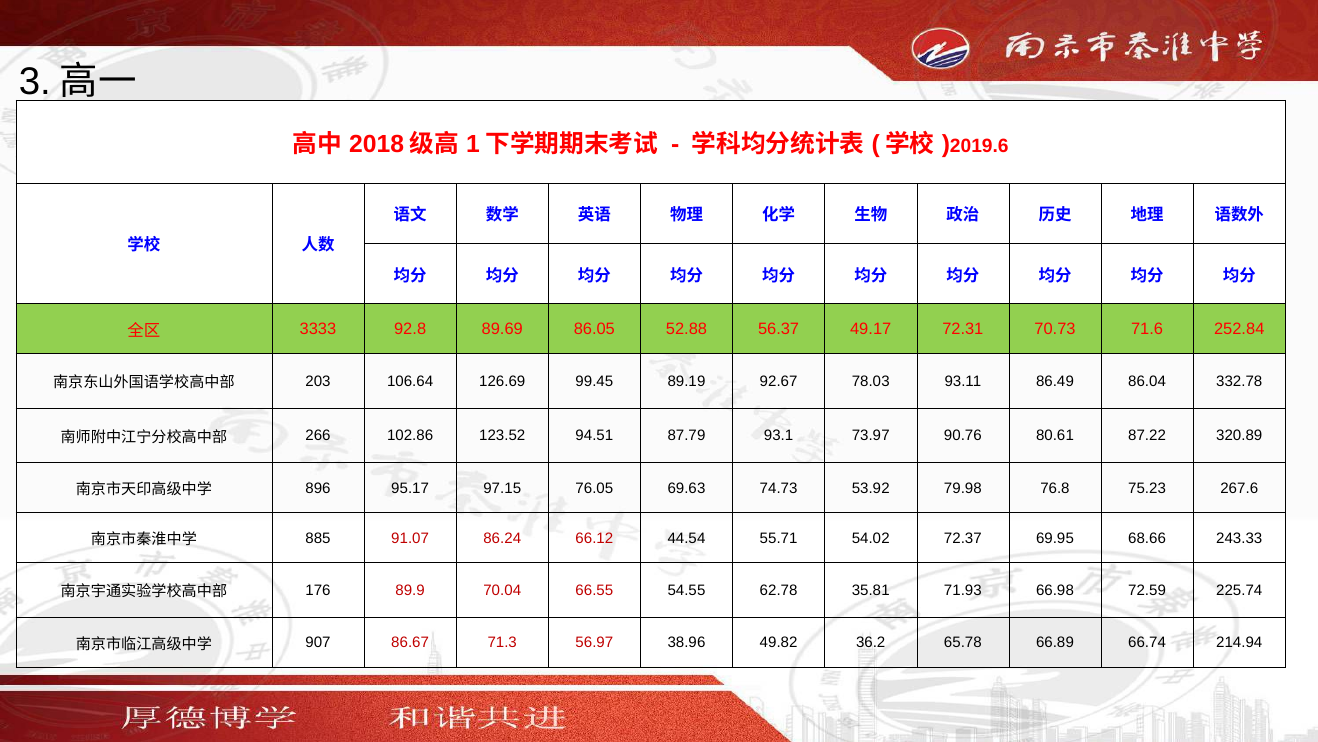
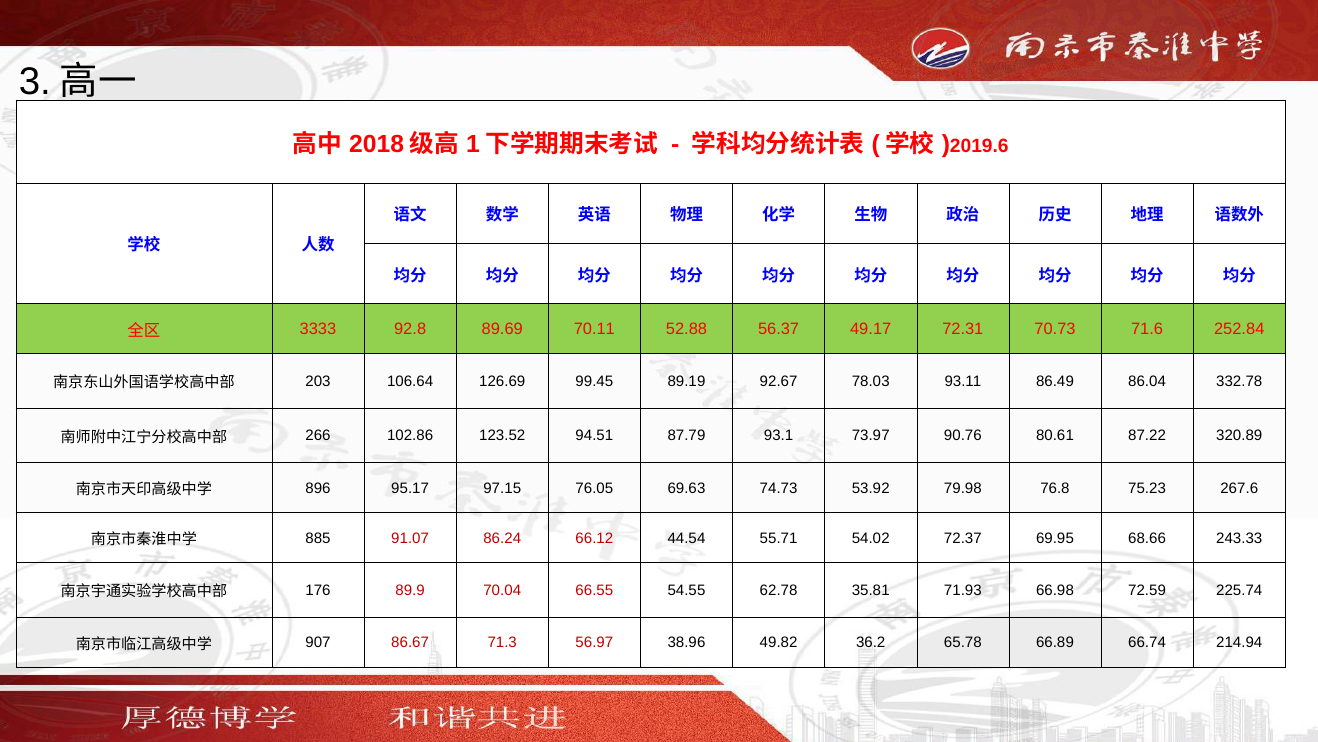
86.05: 86.05 -> 70.11
